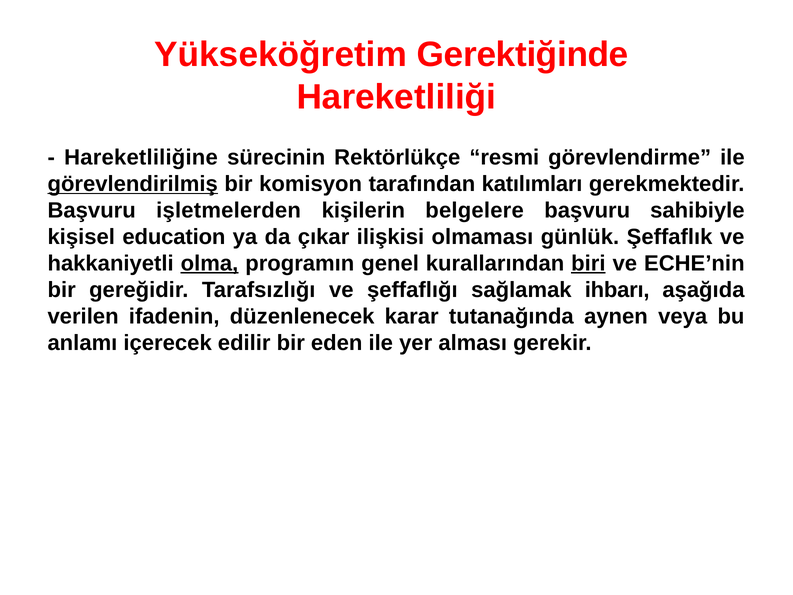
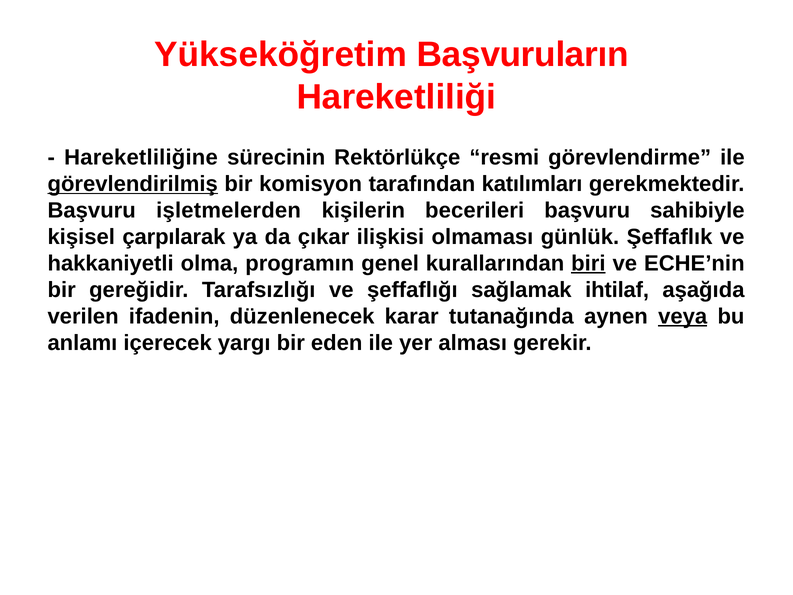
Gerektiğinde: Gerektiğinde -> Başvuruların
belgelere: belgelere -> becerileri
education: education -> çarpılarak
olma underline: present -> none
ihbarı: ihbarı -> ihtilaf
veya underline: none -> present
edilir: edilir -> yargı
